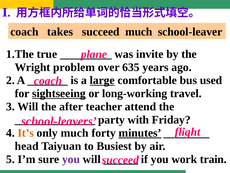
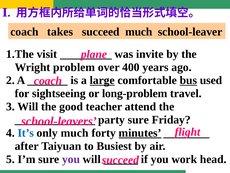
true: true -> visit
635: 635 -> 400
bus underline: none -> present
sightseeing underline: present -> none
long-working: long-working -> long-problem
after: after -> good
party with: with -> sure
It’s colour: orange -> blue
head: head -> after
train: train -> head
